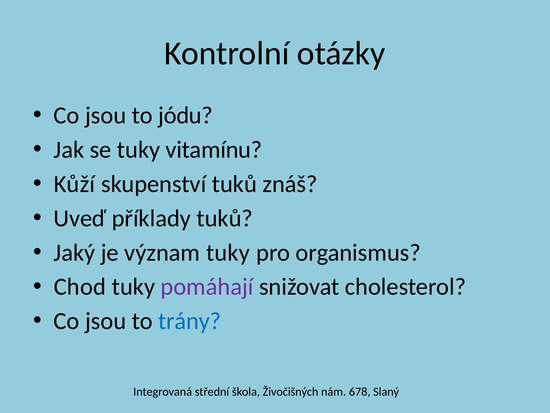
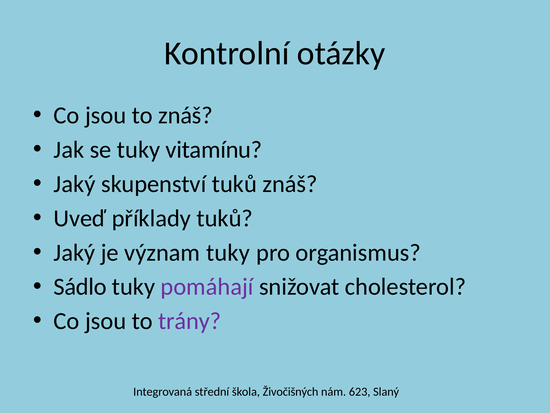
to jódu: jódu -> znáš
Kůží at (74, 184): Kůží -> Jaký
Chod: Chod -> Sádlo
trány colour: blue -> purple
678: 678 -> 623
